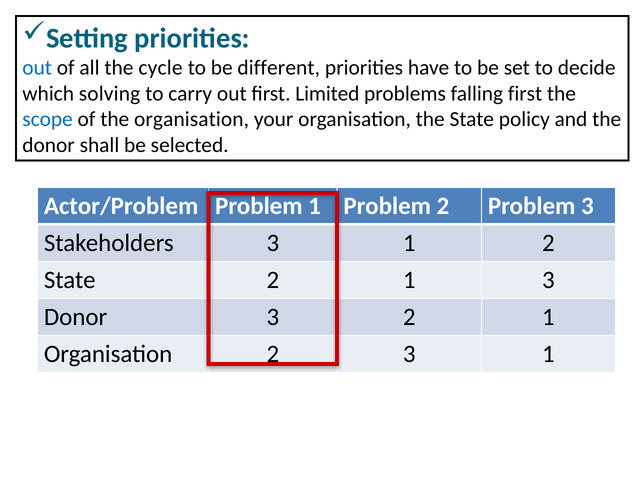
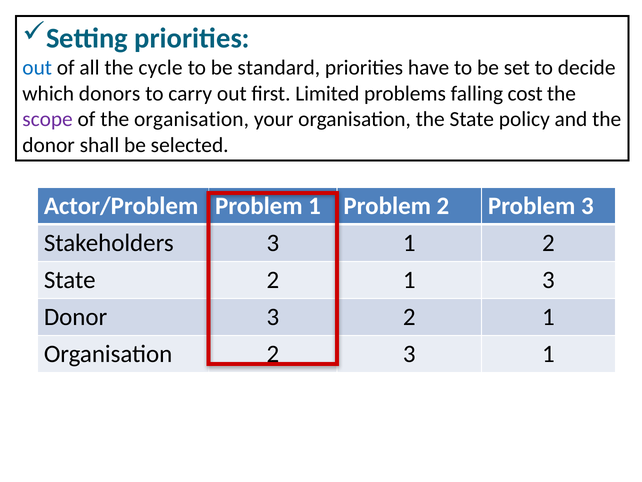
different: different -> standard
solving: solving -> donors
falling first: first -> cost
scope colour: blue -> purple
